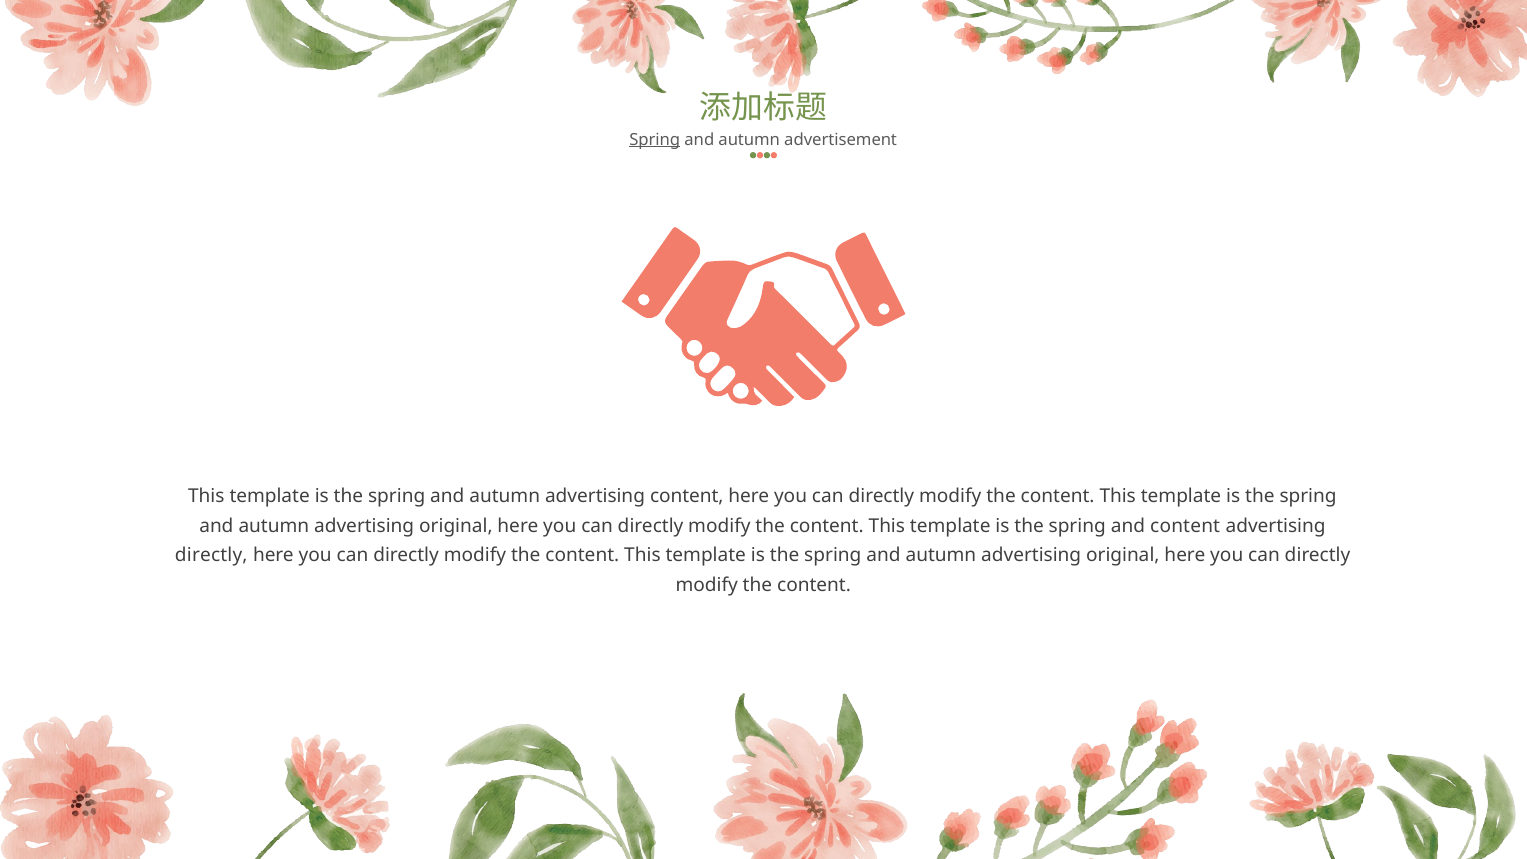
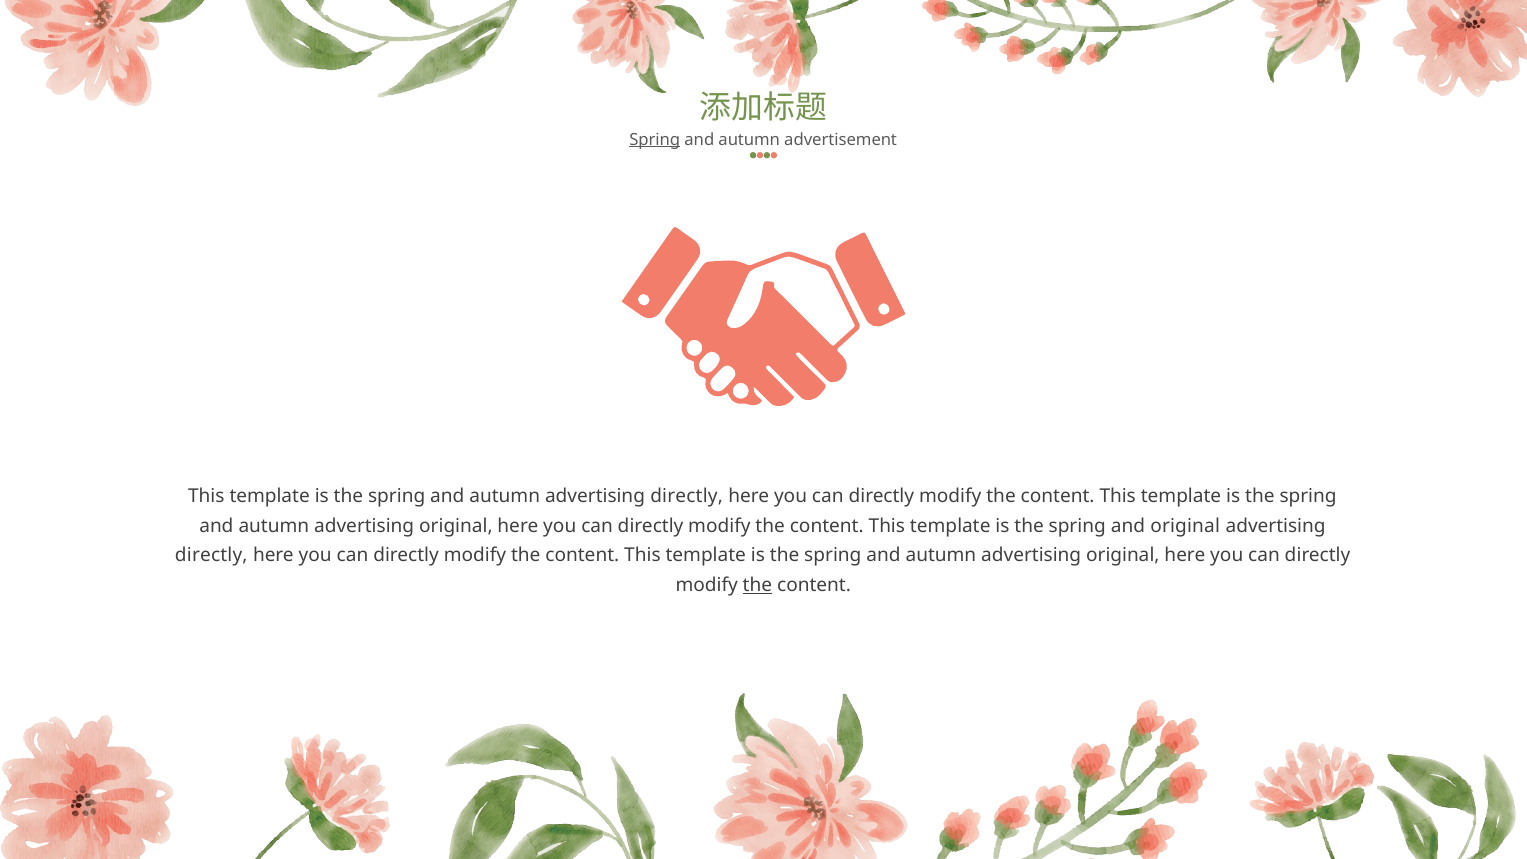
autumn advertising content: content -> directly
and content: content -> original
the at (757, 585) underline: none -> present
